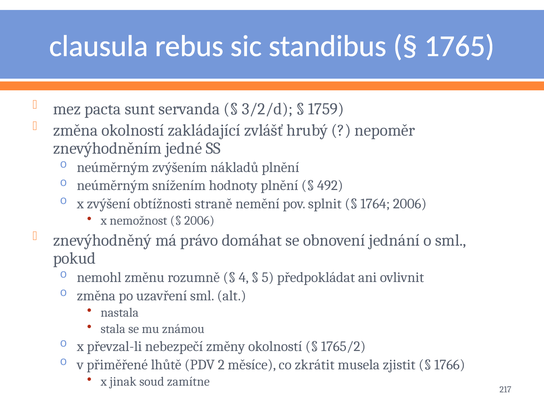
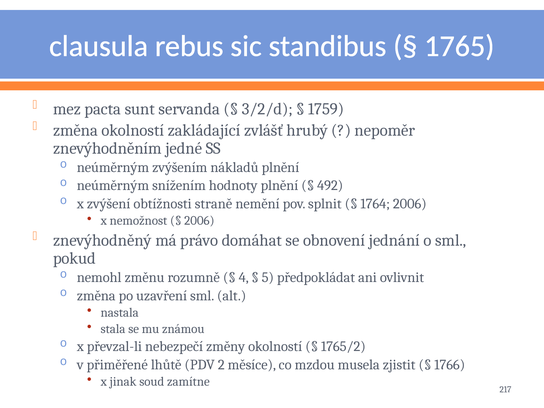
zkrátit: zkrátit -> mzdou
